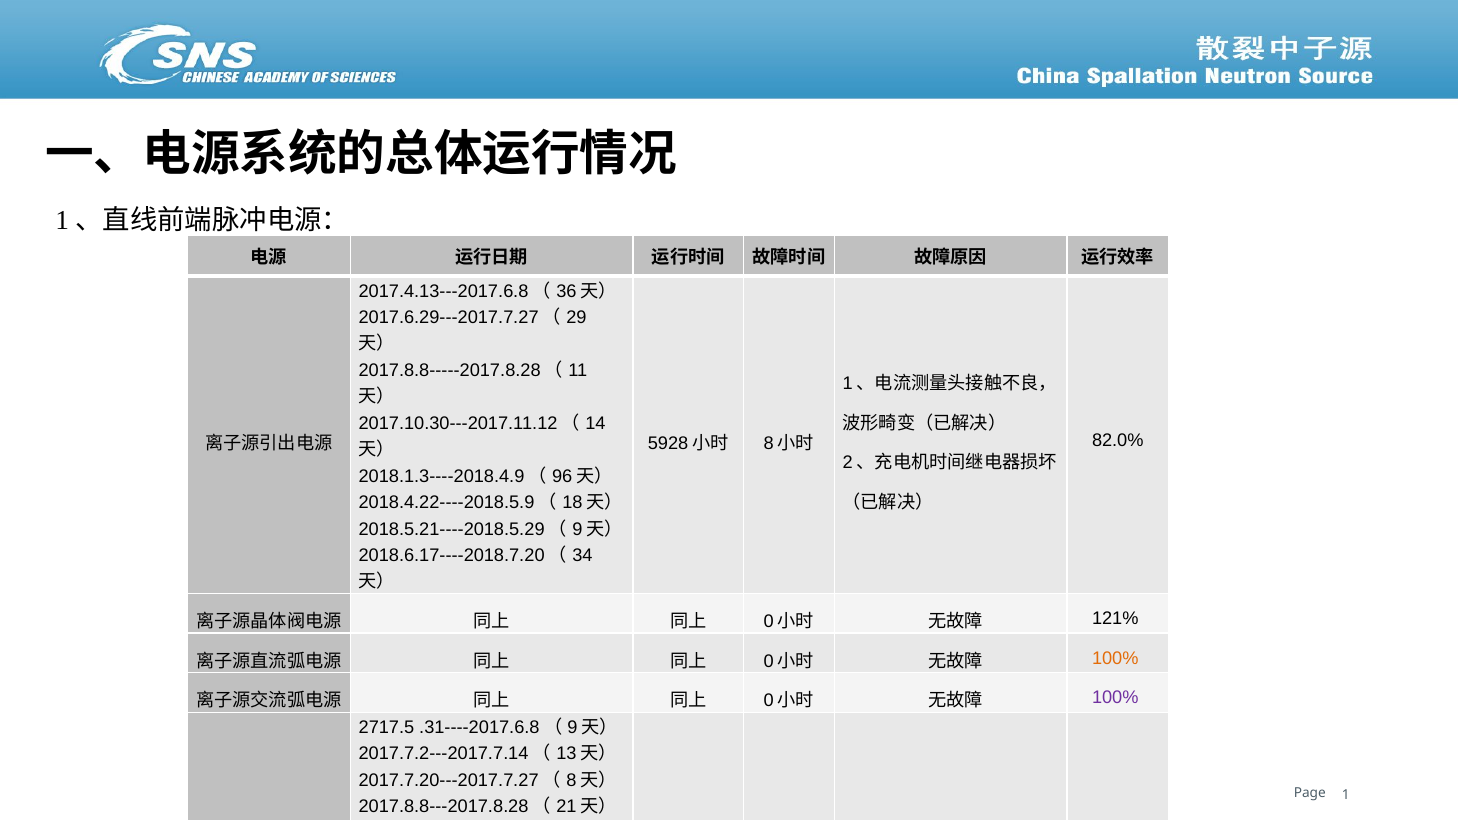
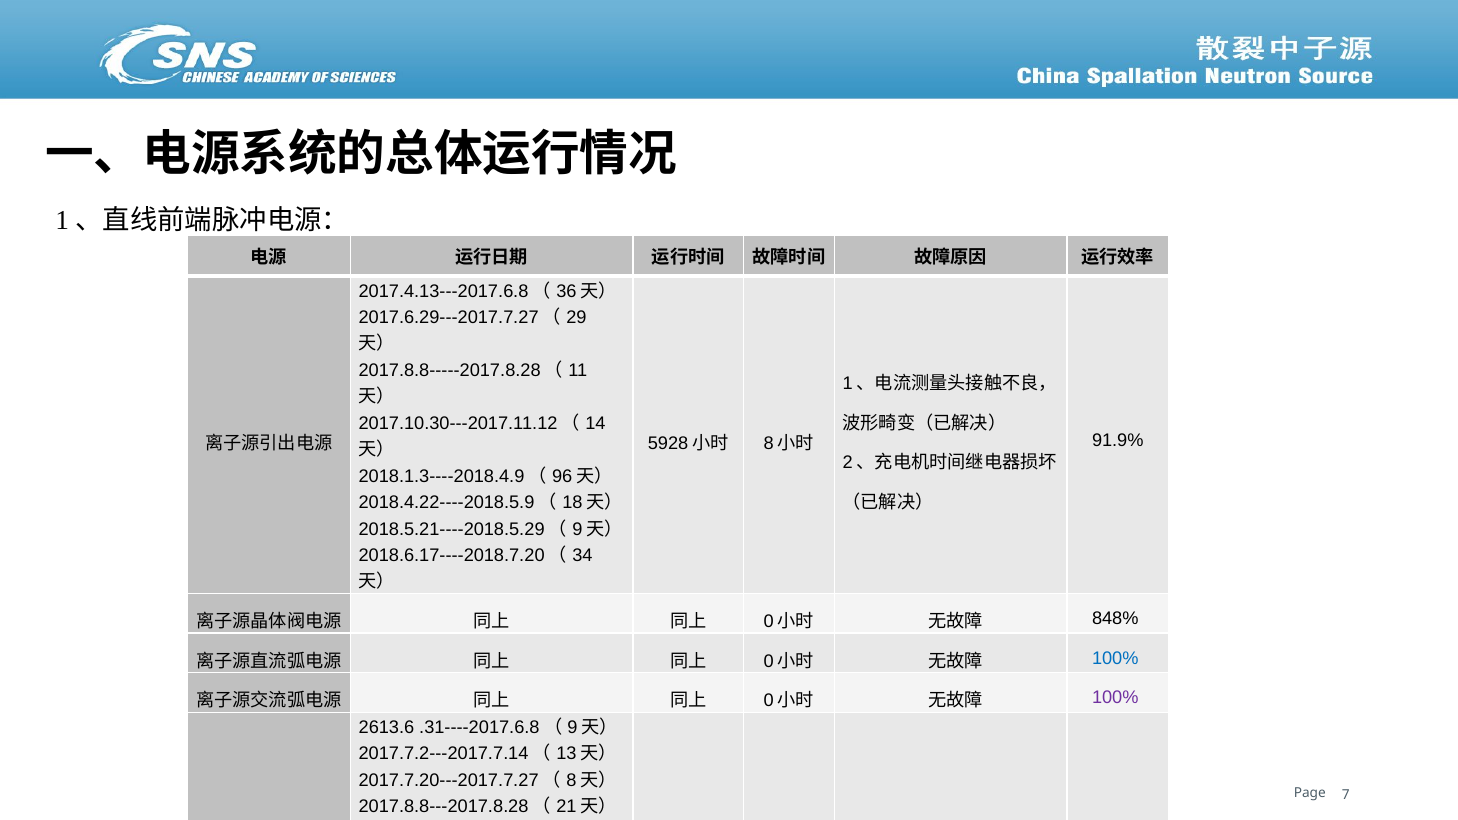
82.0%: 82.0% -> 91.9%
121%: 121% -> 848%
100% at (1115, 658) colour: orange -> blue
2717.5: 2717.5 -> 2613.6
1: 1 -> 7
